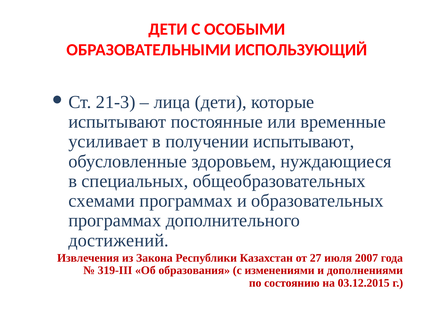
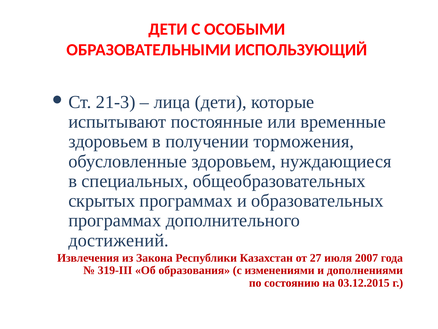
усиливает at (108, 141): усиливает -> здоровьем
получении испытывают: испытывают -> торможения
схемами: схемами -> скрытых
